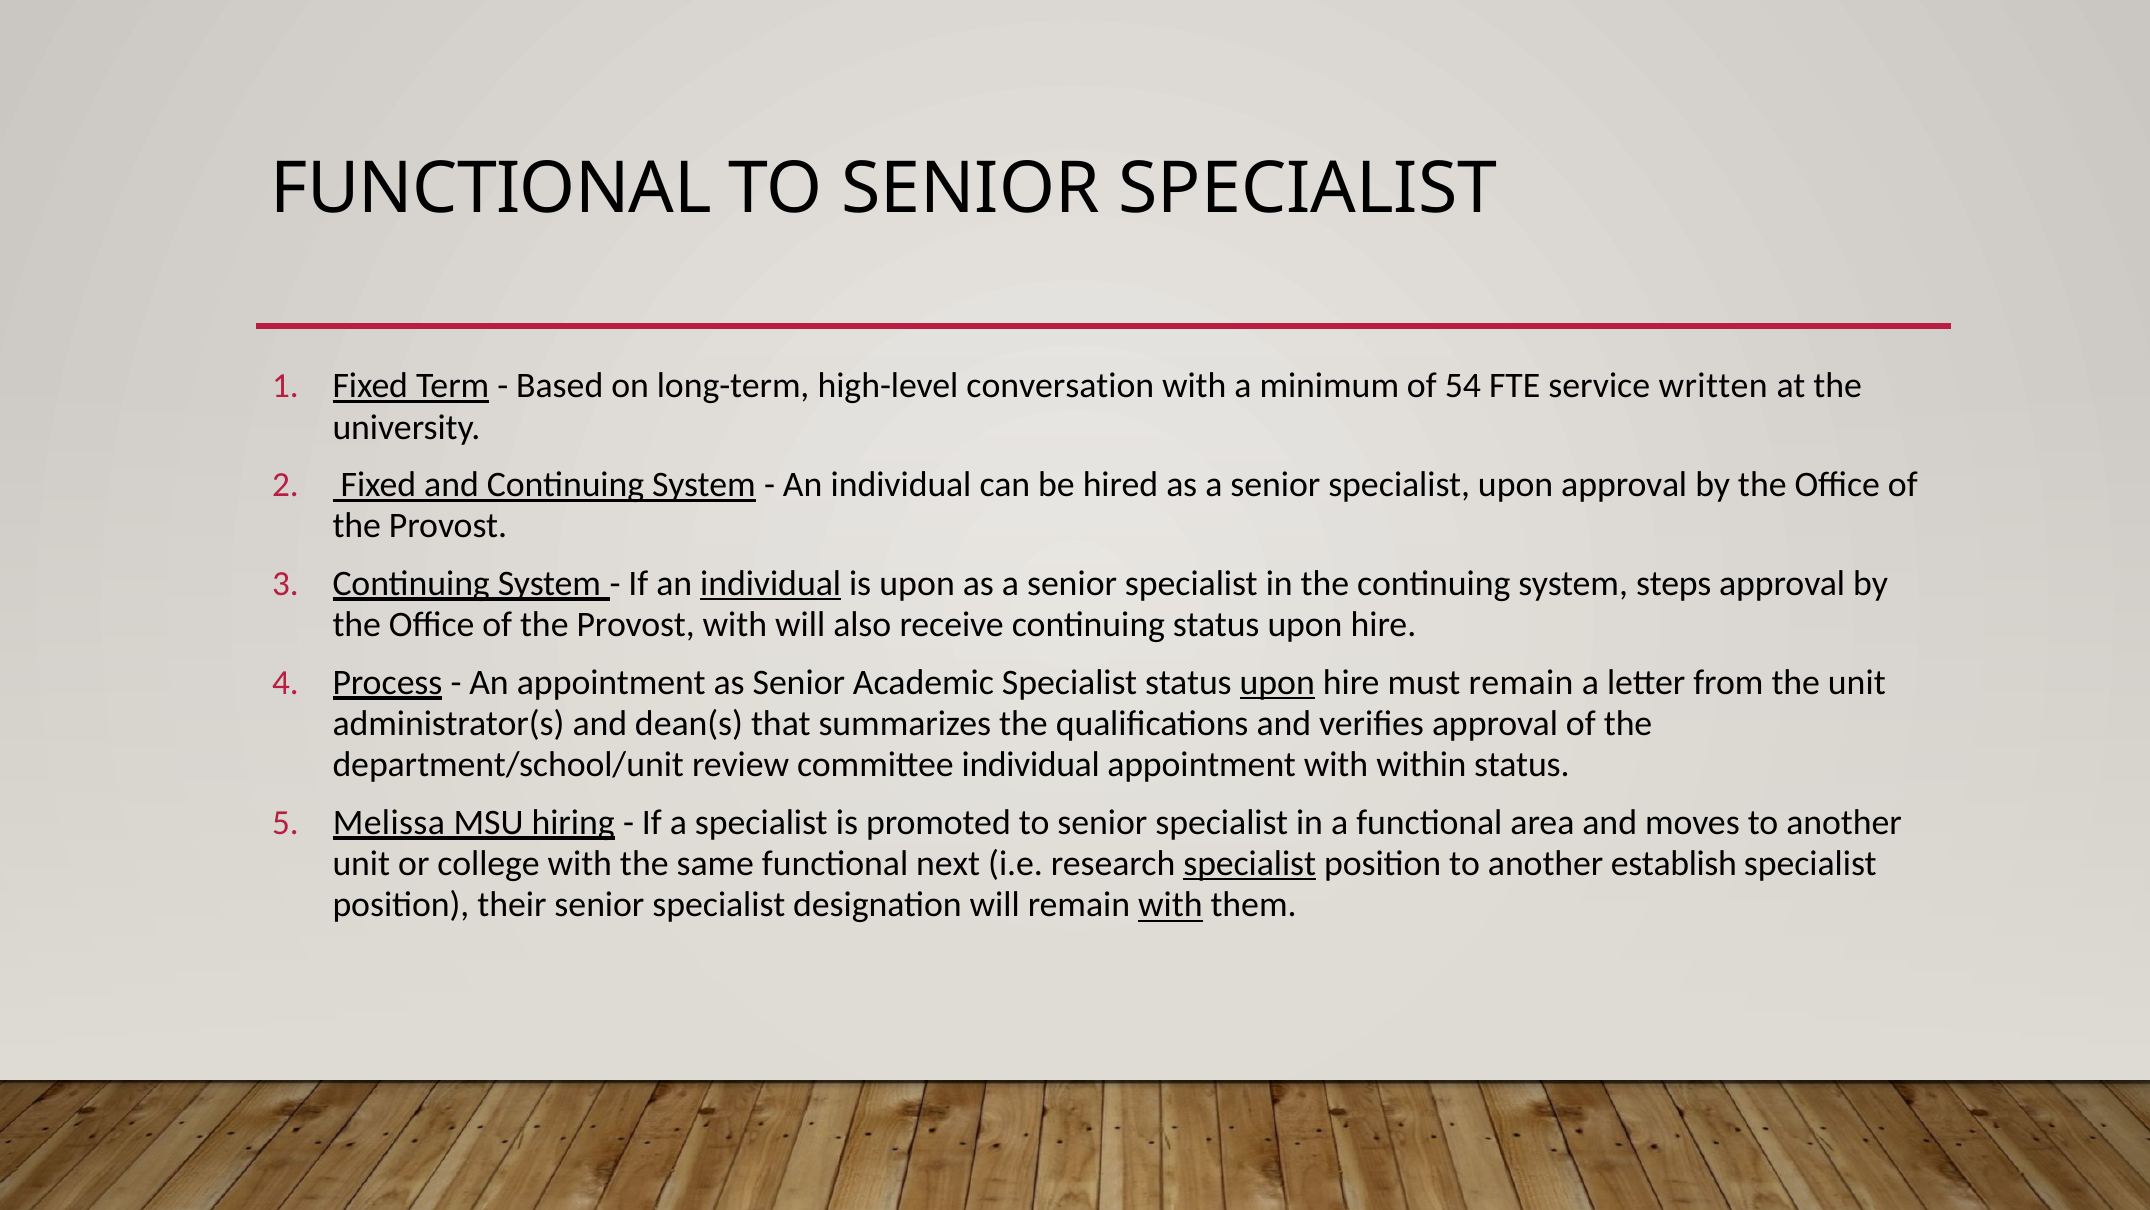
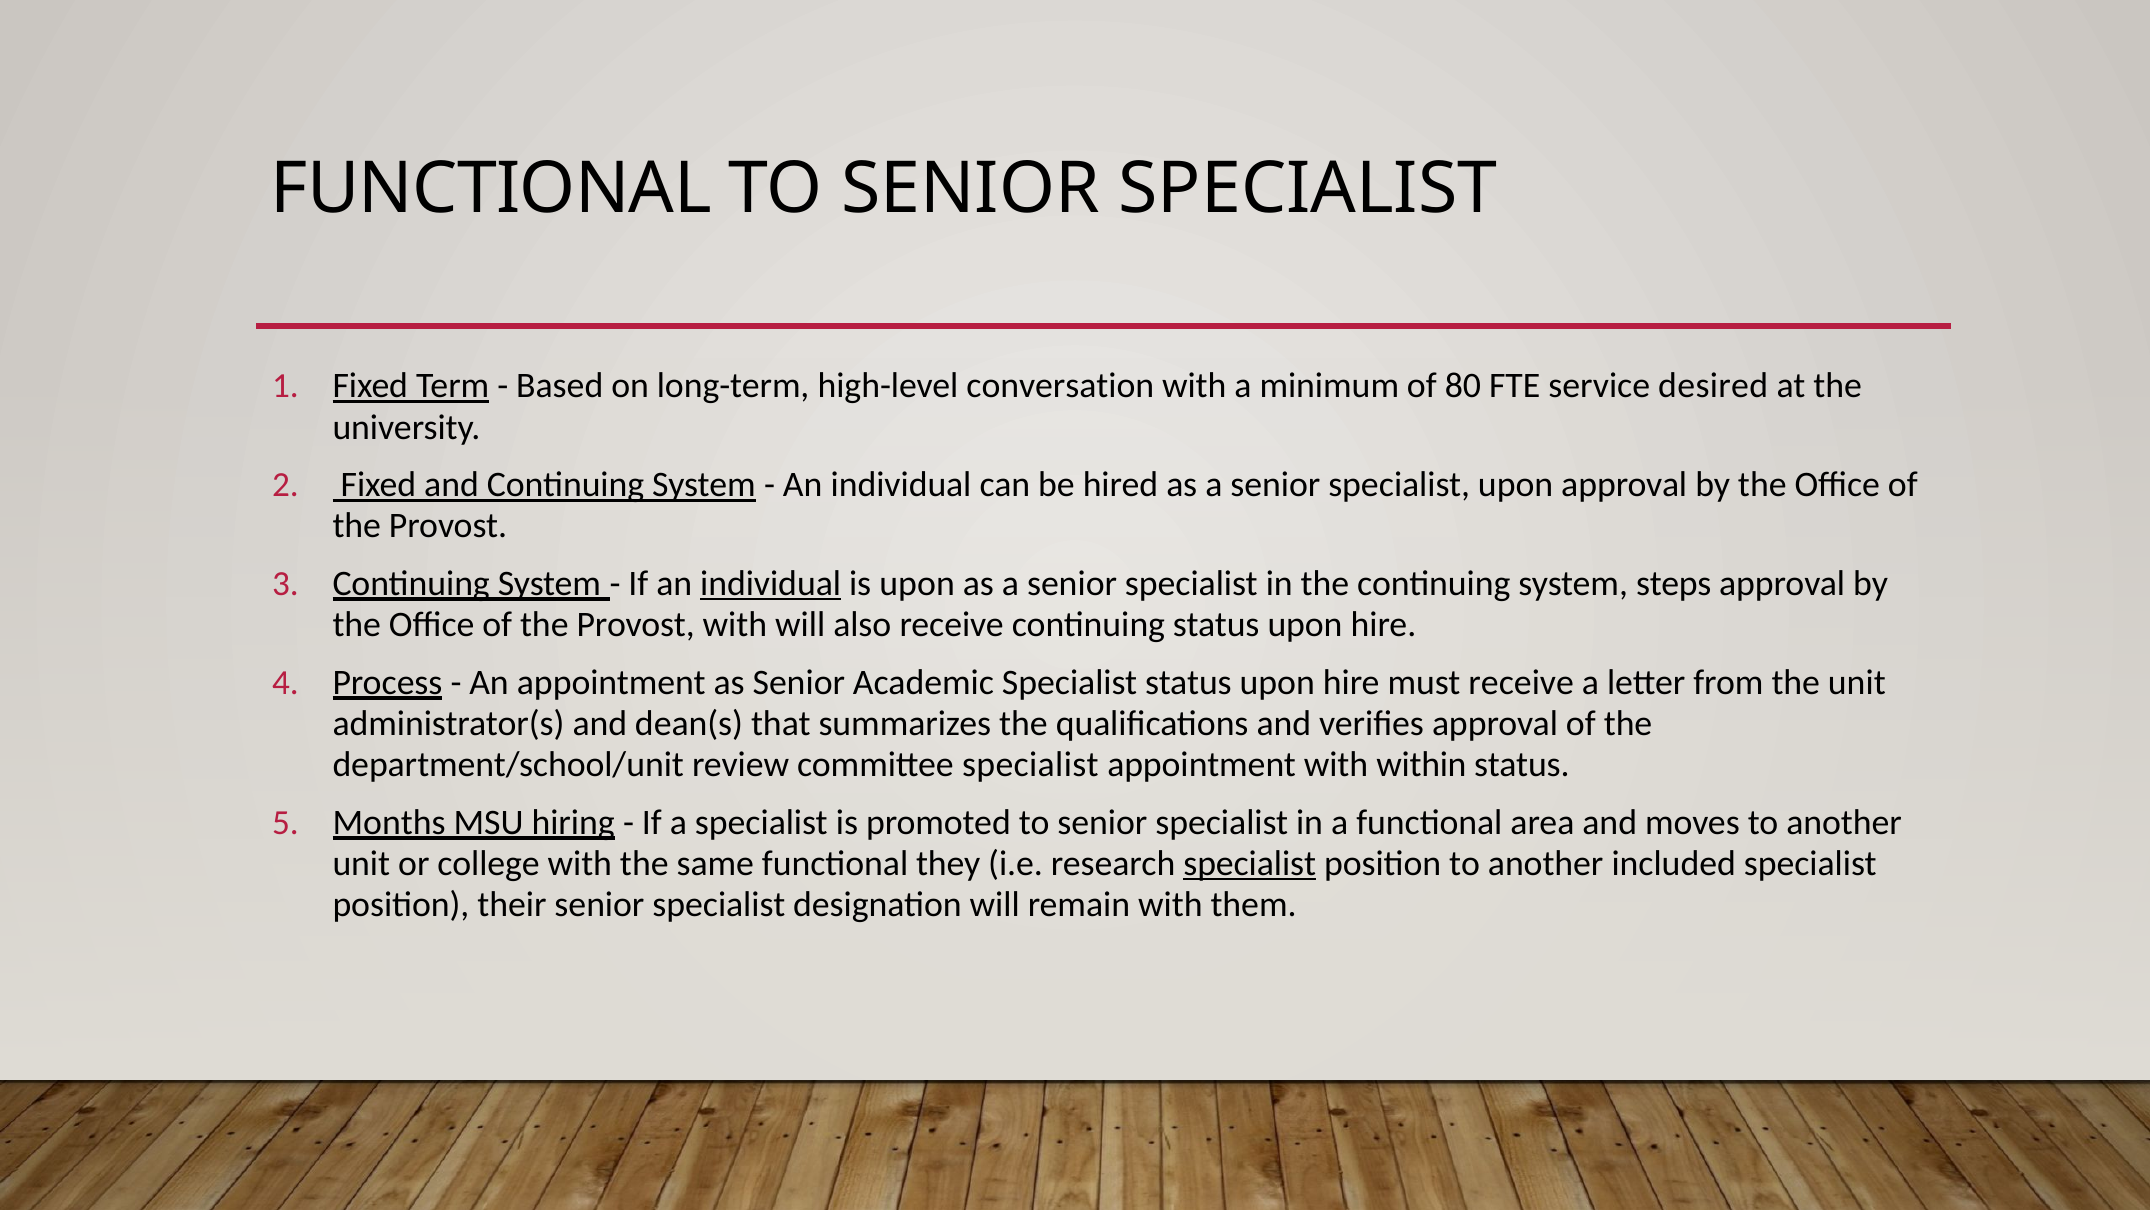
54: 54 -> 80
written: written -> desired
upon at (1277, 682) underline: present -> none
must remain: remain -> receive
committee individual: individual -> specialist
Melissa: Melissa -> Months
next: next -> they
establish: establish -> included
with at (1170, 905) underline: present -> none
